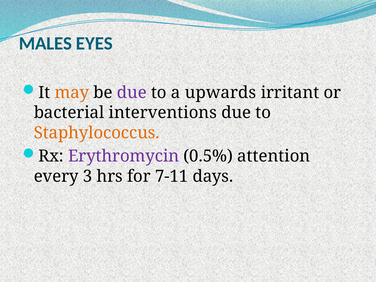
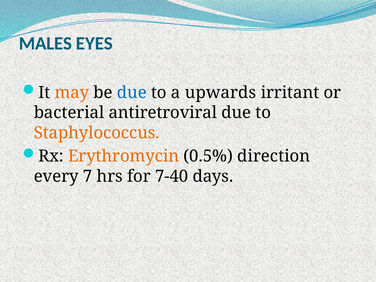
due at (132, 93) colour: purple -> blue
interventions: interventions -> antiretroviral
Erythromycin colour: purple -> orange
attention: attention -> direction
3: 3 -> 7
7-11: 7-11 -> 7-40
